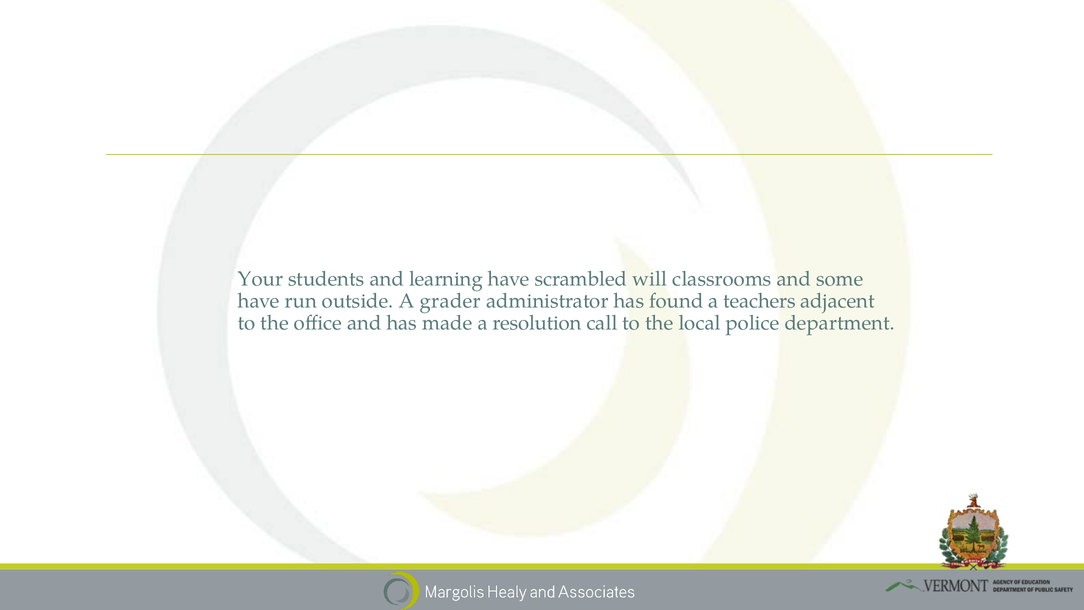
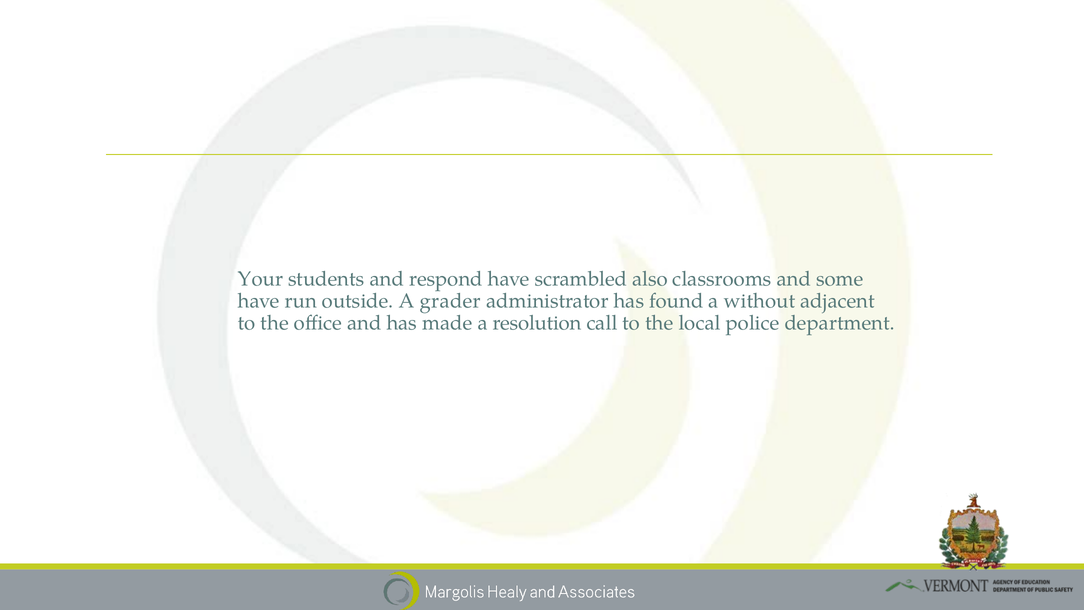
learning: learning -> respond
will: will -> also
teachers: teachers -> without
